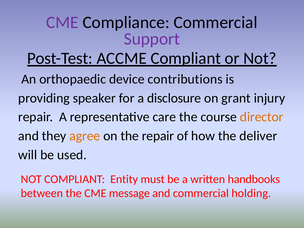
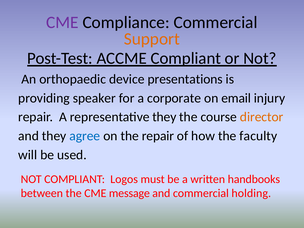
Support colour: purple -> orange
contributions: contributions -> presentations
disclosure: disclosure -> corporate
grant: grant -> email
representative care: care -> they
agree colour: orange -> blue
deliver: deliver -> faculty
Entity: Entity -> Logos
